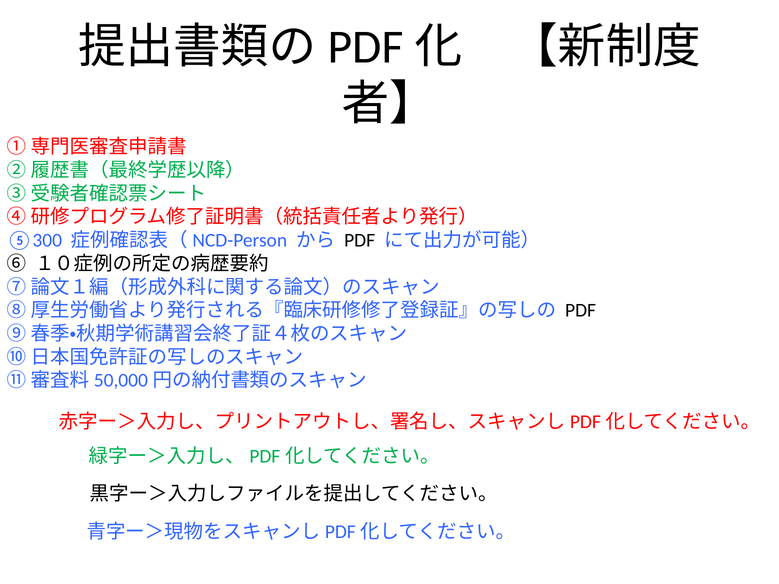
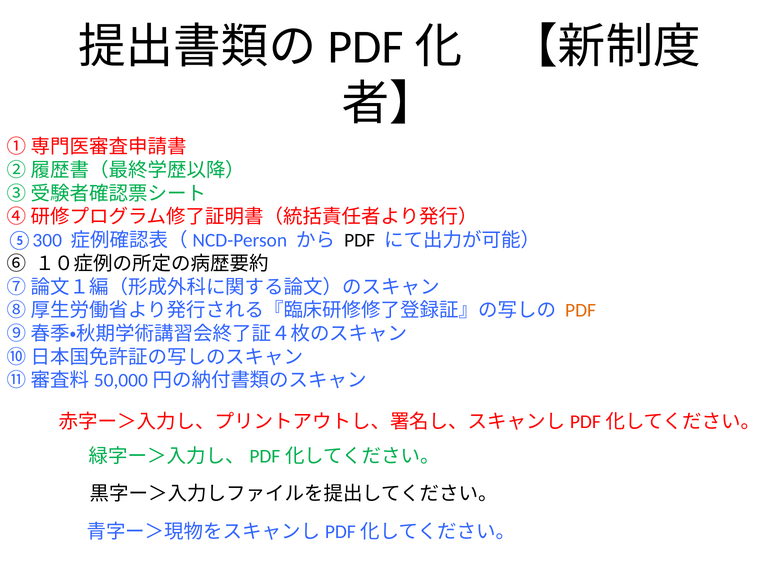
PDF at (581, 311) colour: black -> orange
